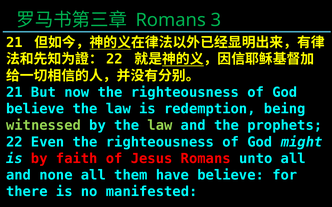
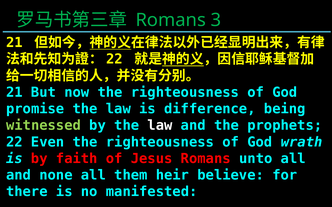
believe at (35, 109): believe -> promise
redemption: redemption -> difference
law at (160, 126) colour: light green -> white
might: might -> wrath
have: have -> heir
